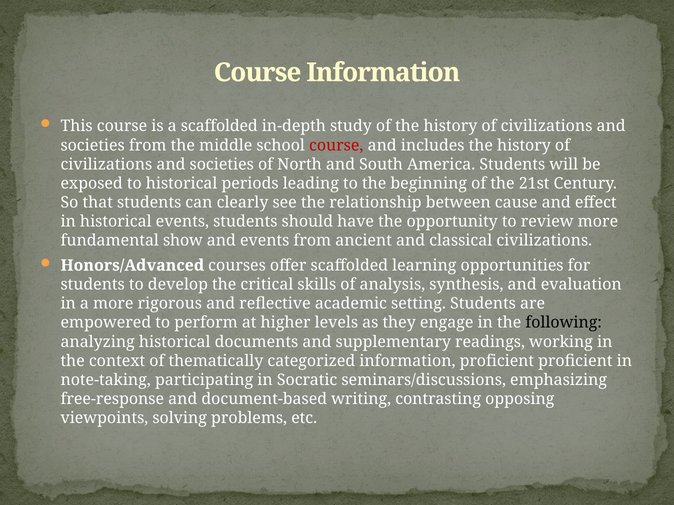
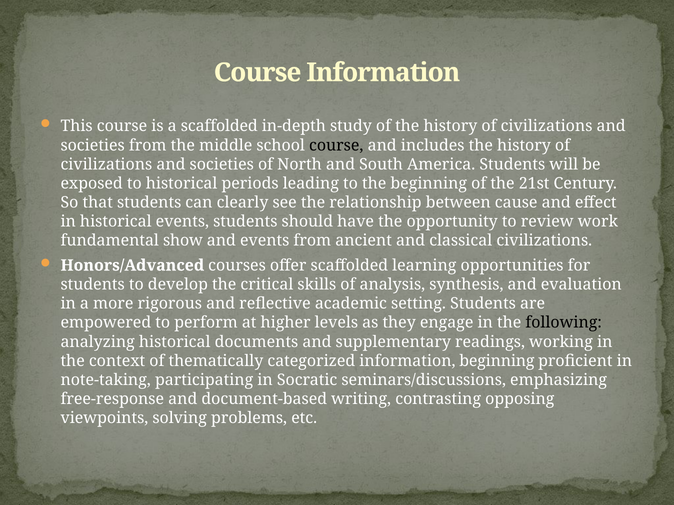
course at (336, 145) colour: red -> black
review more: more -> work
information proficient: proficient -> beginning
